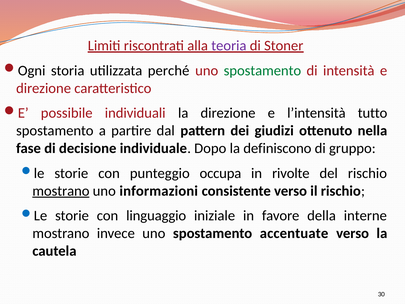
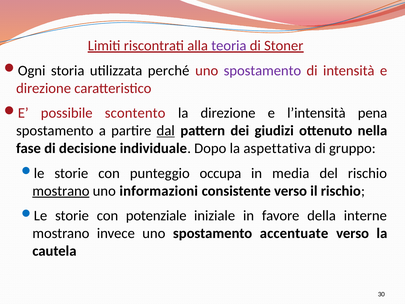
spostamento at (262, 71) colour: green -> purple
individuali: individuali -> scontento
tutto: tutto -> pena
dal underline: none -> present
definiscono: definiscono -> aspettativa
rivolte: rivolte -> media
linguaggio: linguaggio -> potenziale
